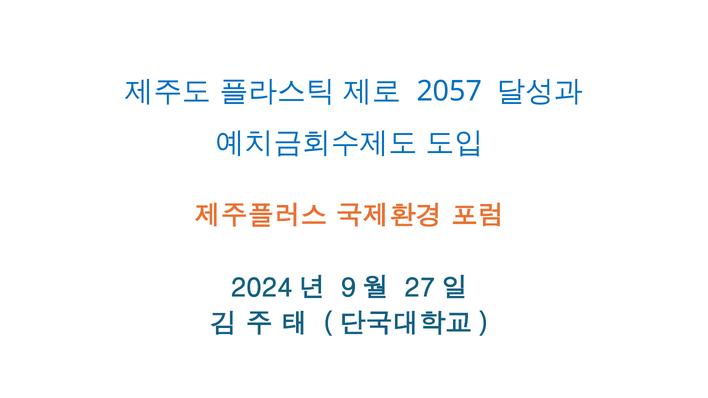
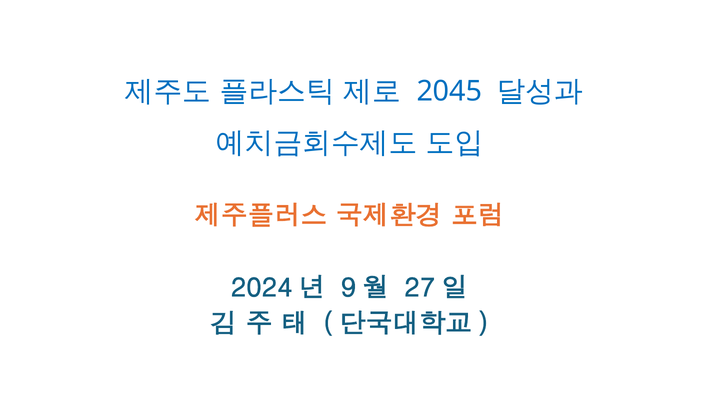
2057: 2057 -> 2045
